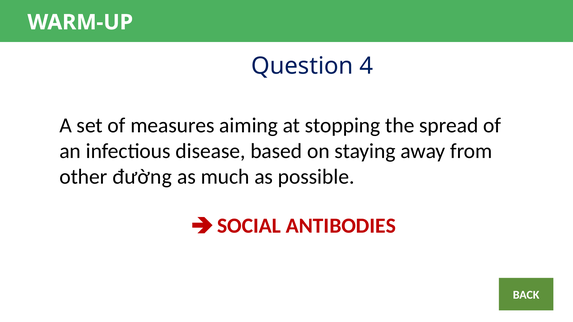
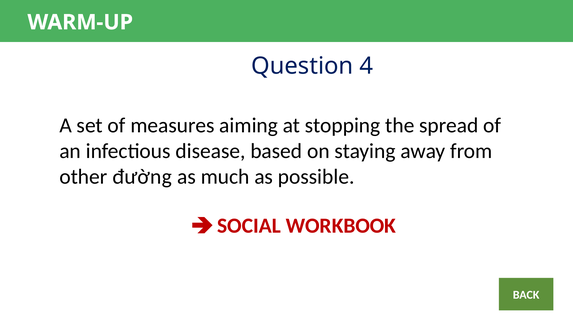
ANTIBODIES: ANTIBODIES -> WORKBOOK
